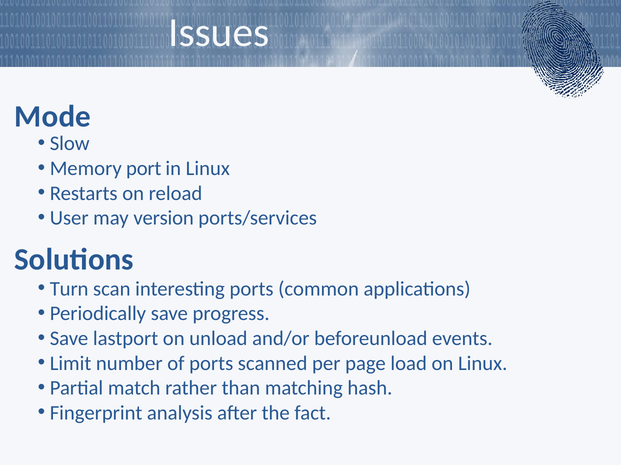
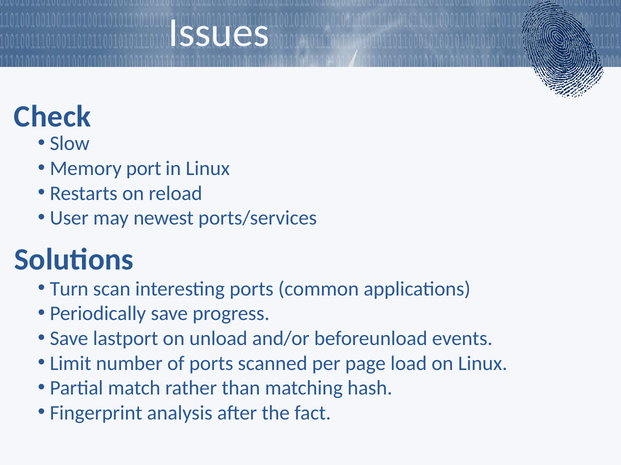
Mode: Mode -> Check
version: version -> newest
